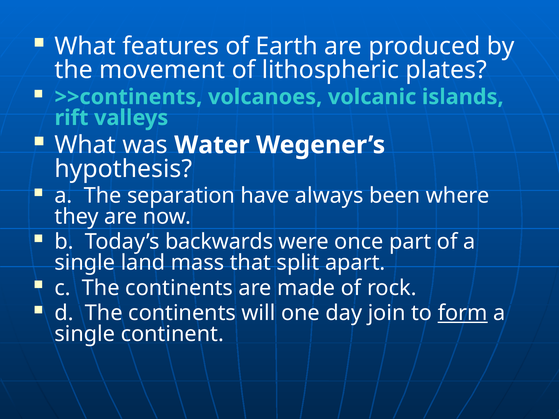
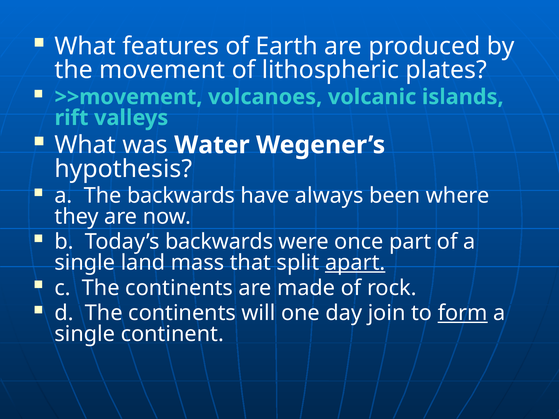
>>continents: >>continents -> >>movement
The separation: separation -> backwards
apart underline: none -> present
